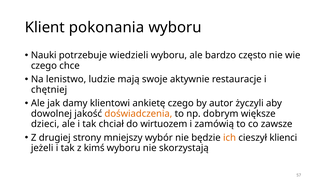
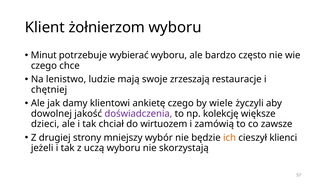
pokonania: pokonania -> żołnierzom
Nauki: Nauki -> Minut
wiedzieli: wiedzieli -> wybierać
aktywnie: aktywnie -> zrzeszają
autor: autor -> wiele
doświadczenia colour: orange -> purple
dobrym: dobrym -> kolekcję
kimś: kimś -> uczą
